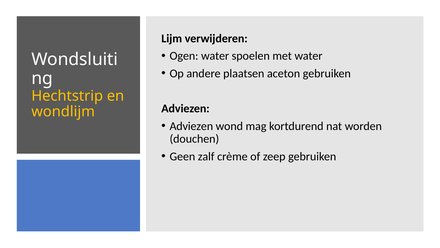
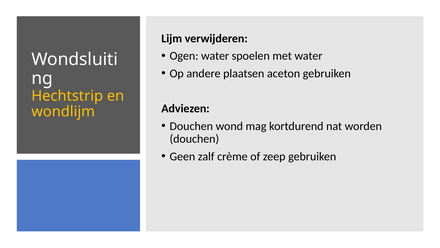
Adviezen at (191, 126): Adviezen -> Douchen
